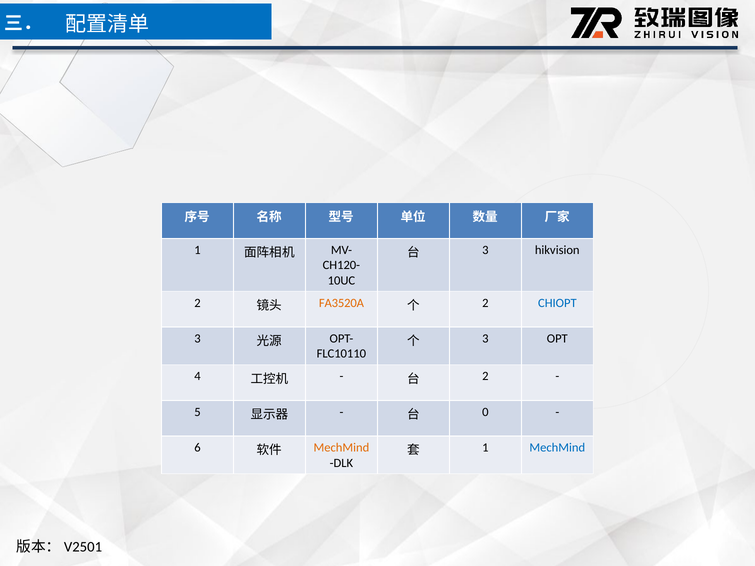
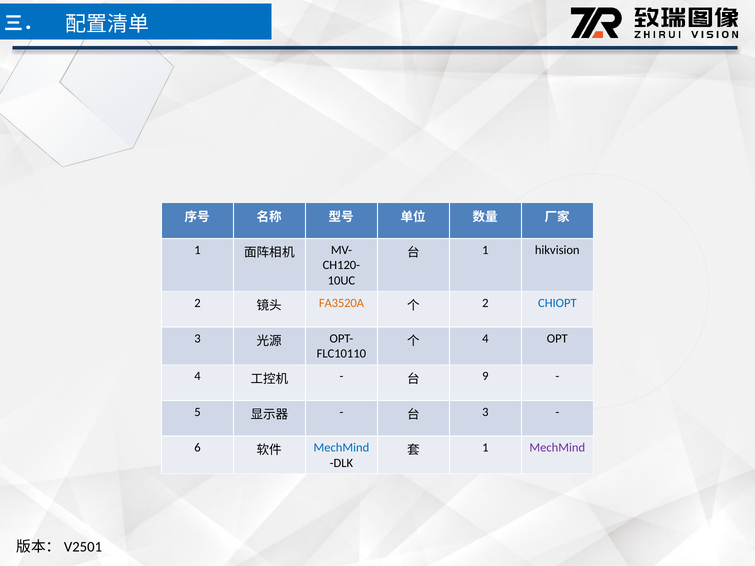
3 at (485, 250): 3 -> 1
3 at (485, 339): 3 -> 4
2 at (485, 376): 2 -> 9
0 at (485, 412): 0 -> 3
MechMind at (341, 448) colour: orange -> blue
MechMind at (557, 448) colour: blue -> purple
